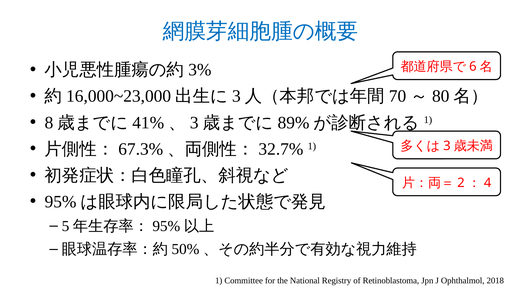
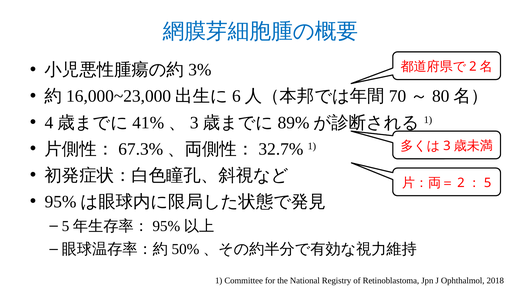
6 at (473, 67): 6 -> 2
3 at (236, 96): 3 -> 6
8: 8 -> 4
4: 4 -> 5
